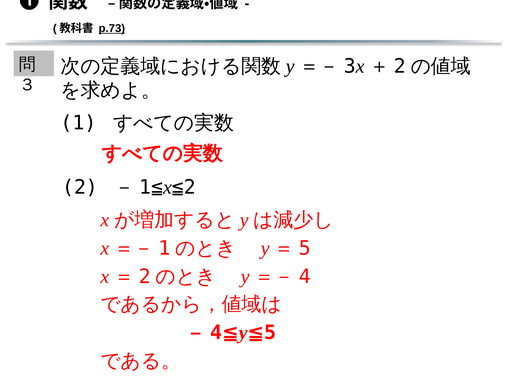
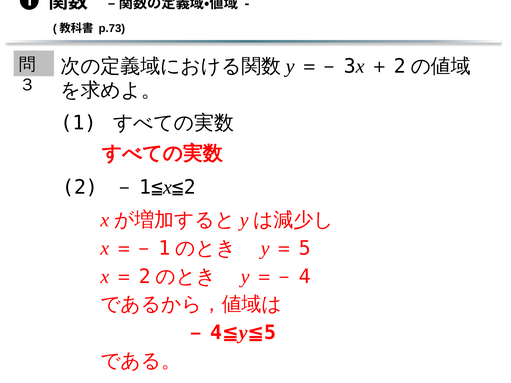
p.73 underline: present -> none
